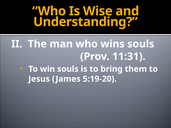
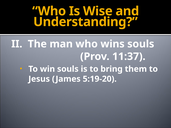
11:31: 11:31 -> 11:37
